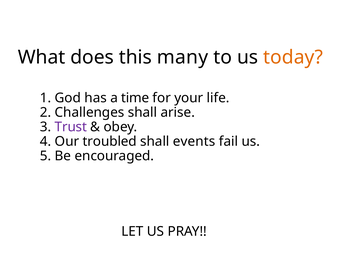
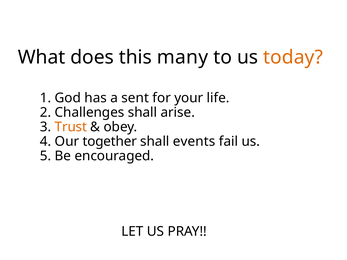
time: time -> sent
Trust colour: purple -> orange
troubled: troubled -> together
